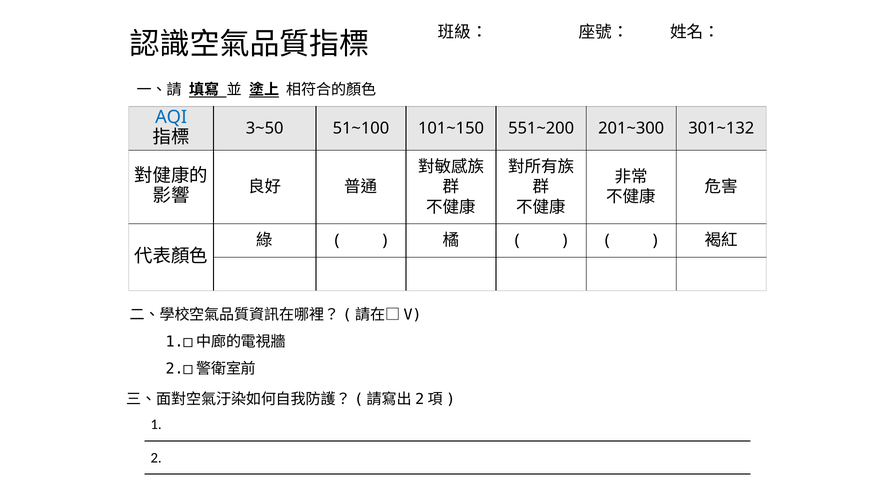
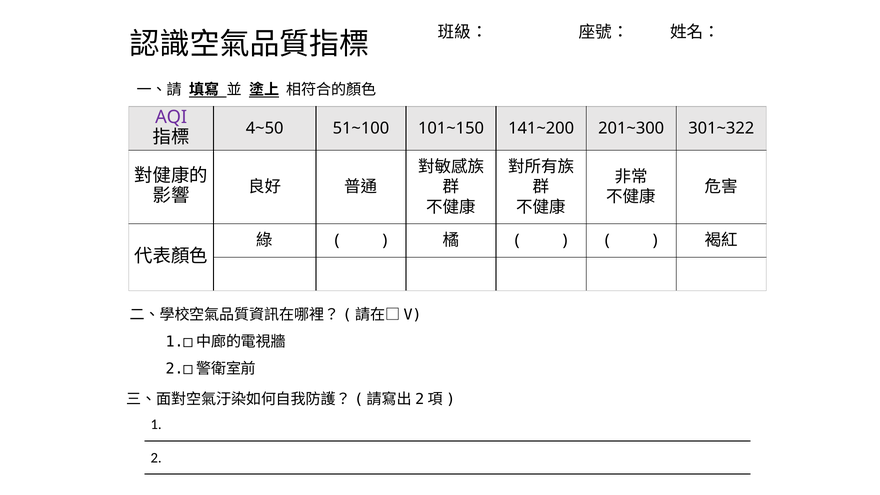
AQI colour: blue -> purple
3~50: 3~50 -> 4~50
551~200: 551~200 -> 141~200
301~132: 301~132 -> 301~322
